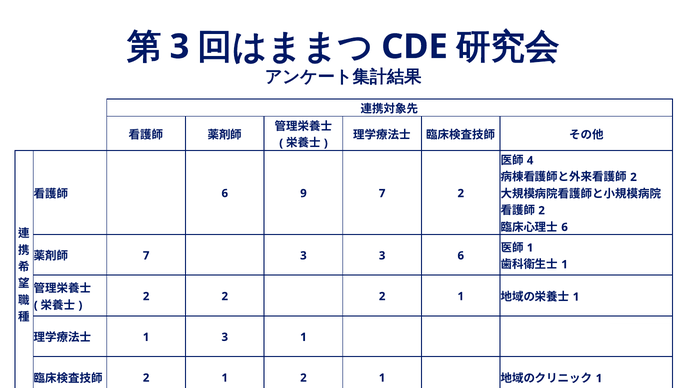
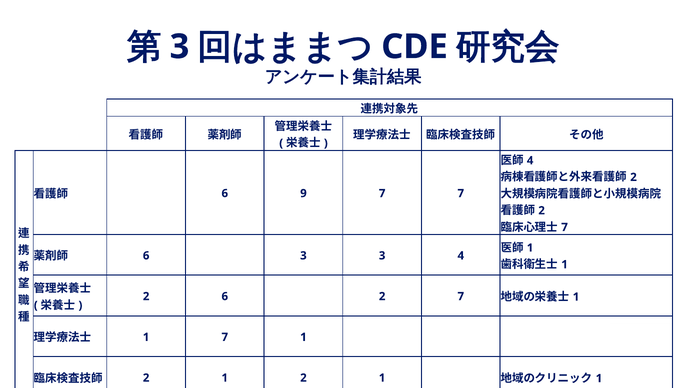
7 2: 2 -> 7
6 at (565, 227): 6 -> 7
7 at (146, 255): 7 -> 6
3 6: 6 -> 4
2 at (225, 296): 2 -> 6
1 at (461, 296): 1 -> 7
1 3: 3 -> 7
